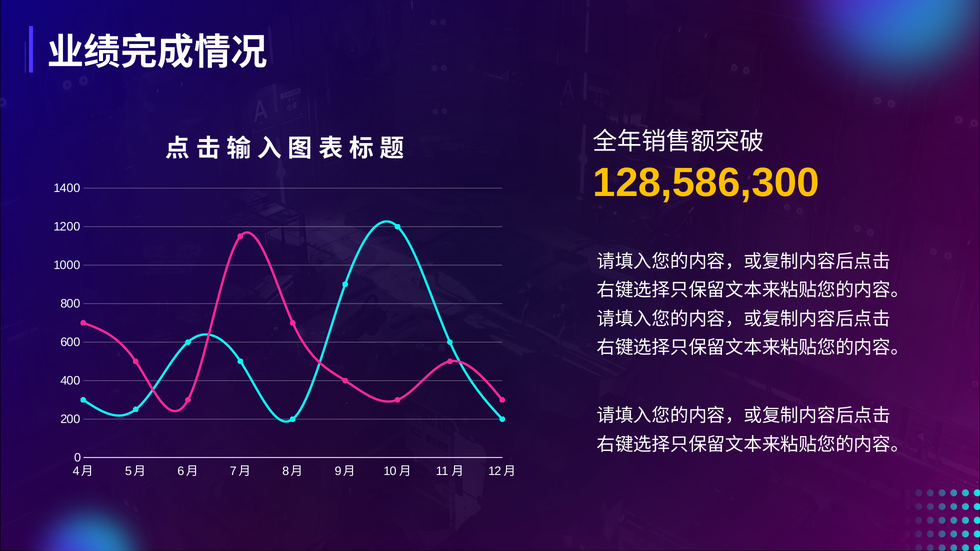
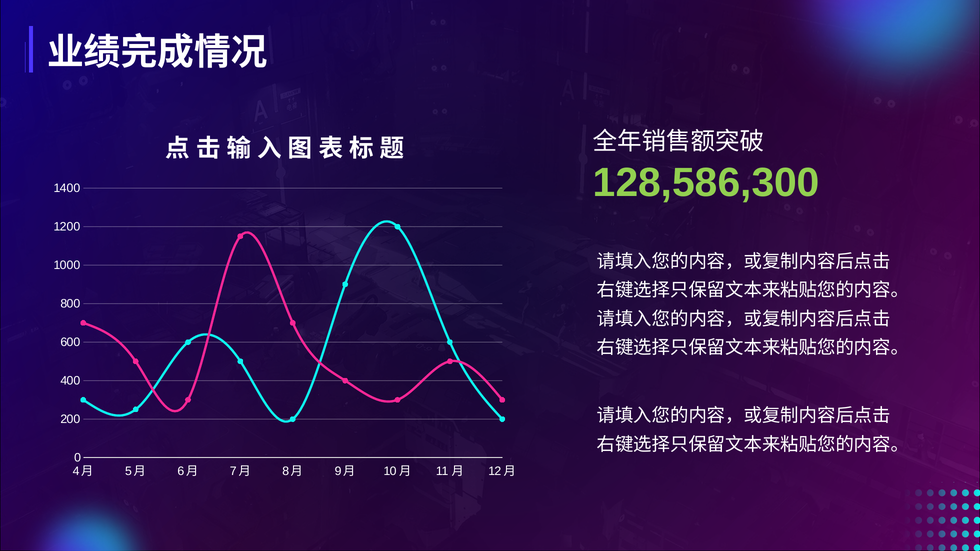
128,586,300 colour: yellow -> light green
